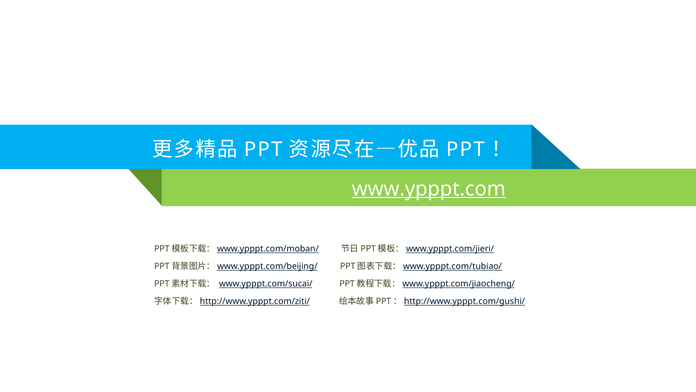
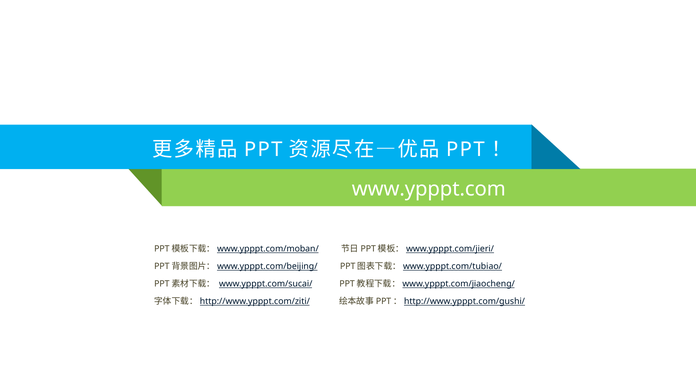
www.ypppt.com underline: present -> none
